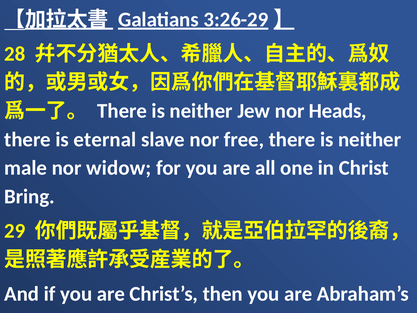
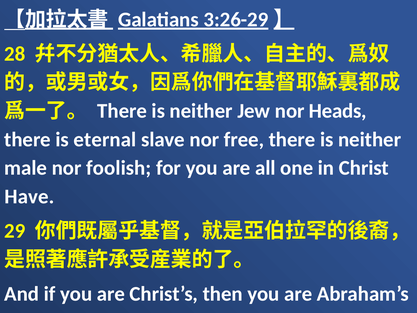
widow: widow -> foolish
Bring: Bring -> Have
